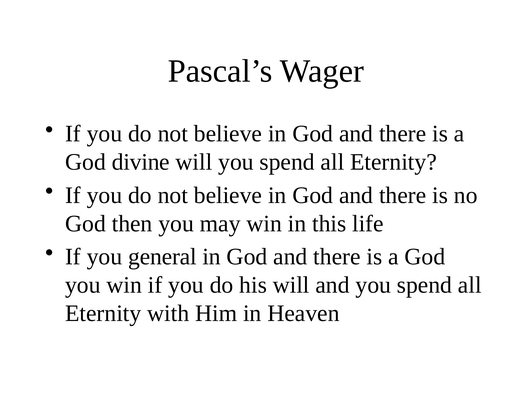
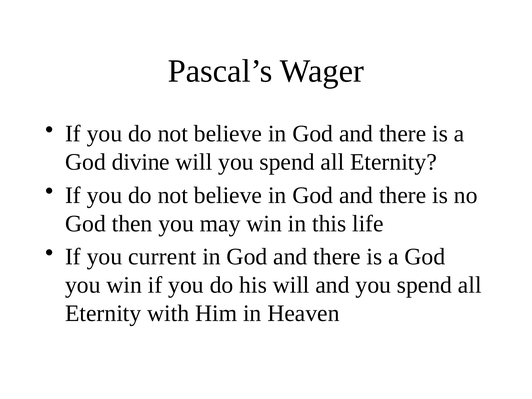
general: general -> current
